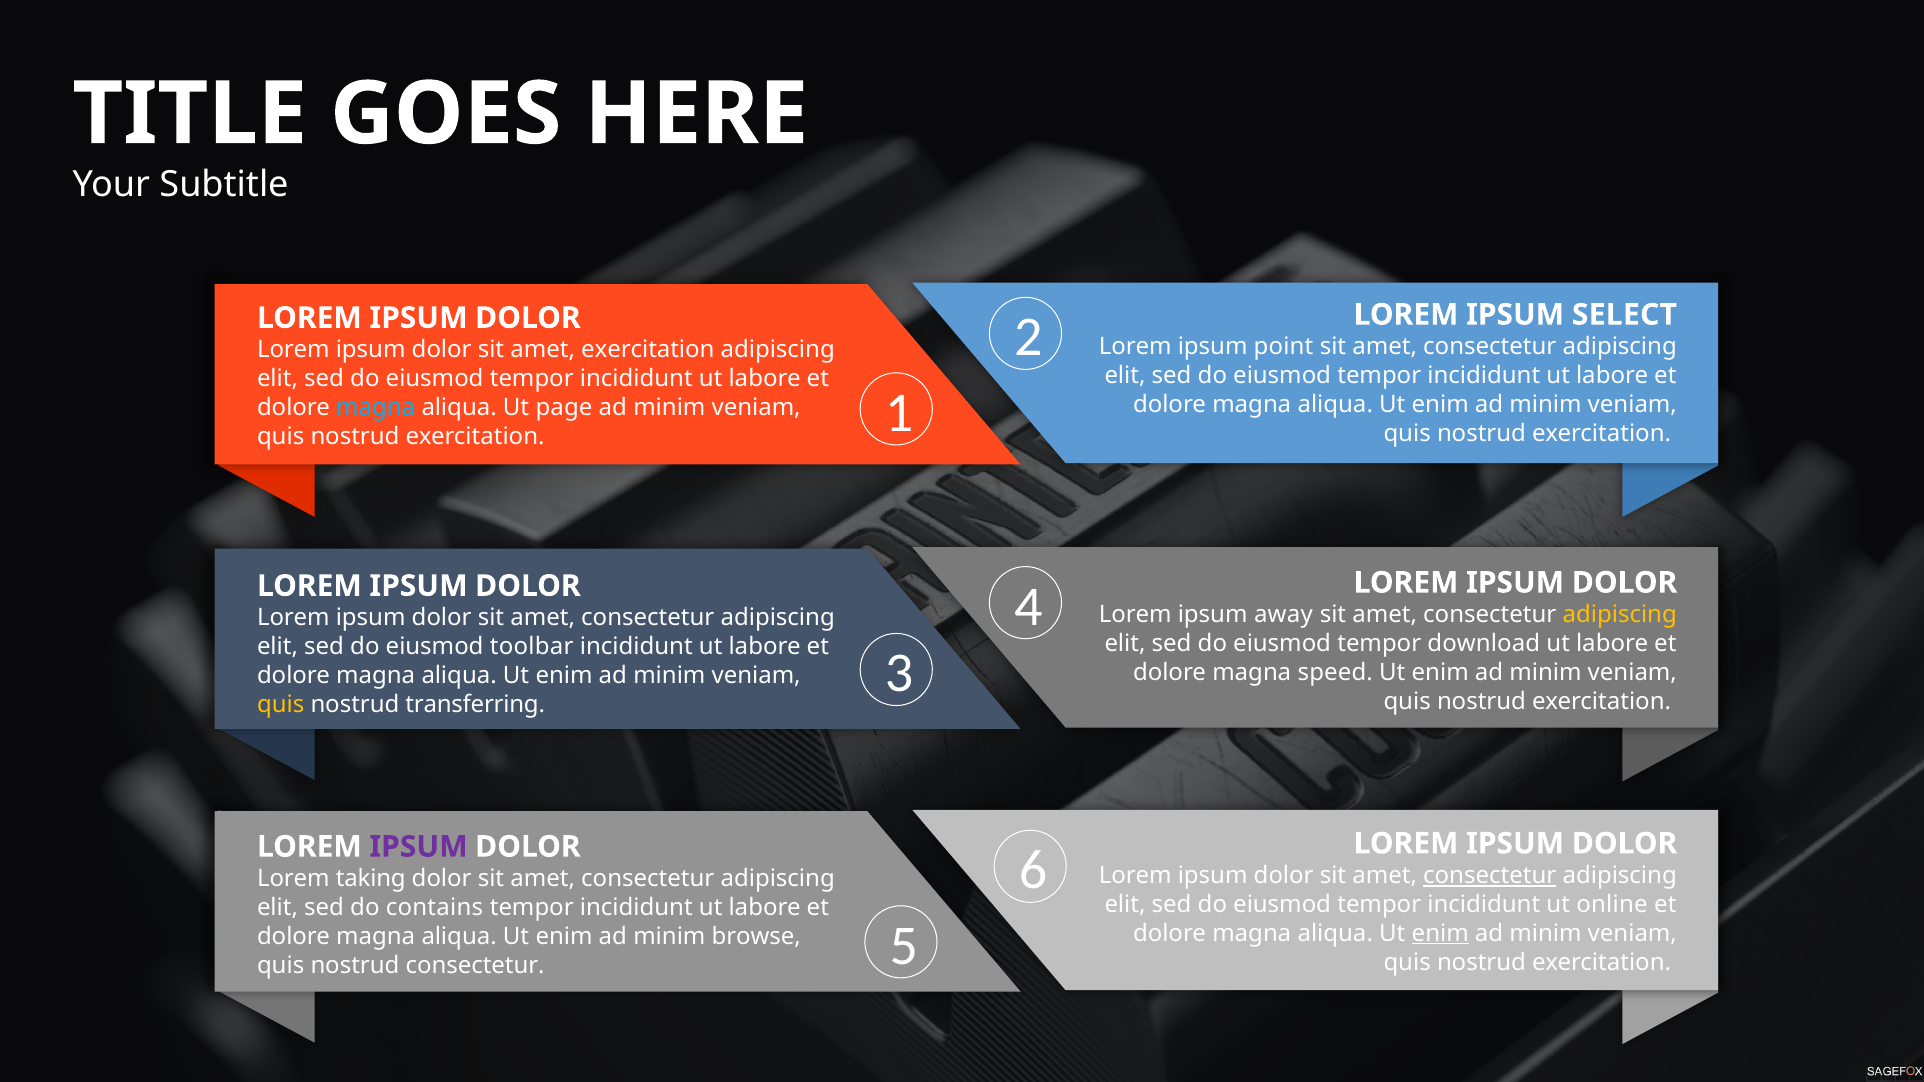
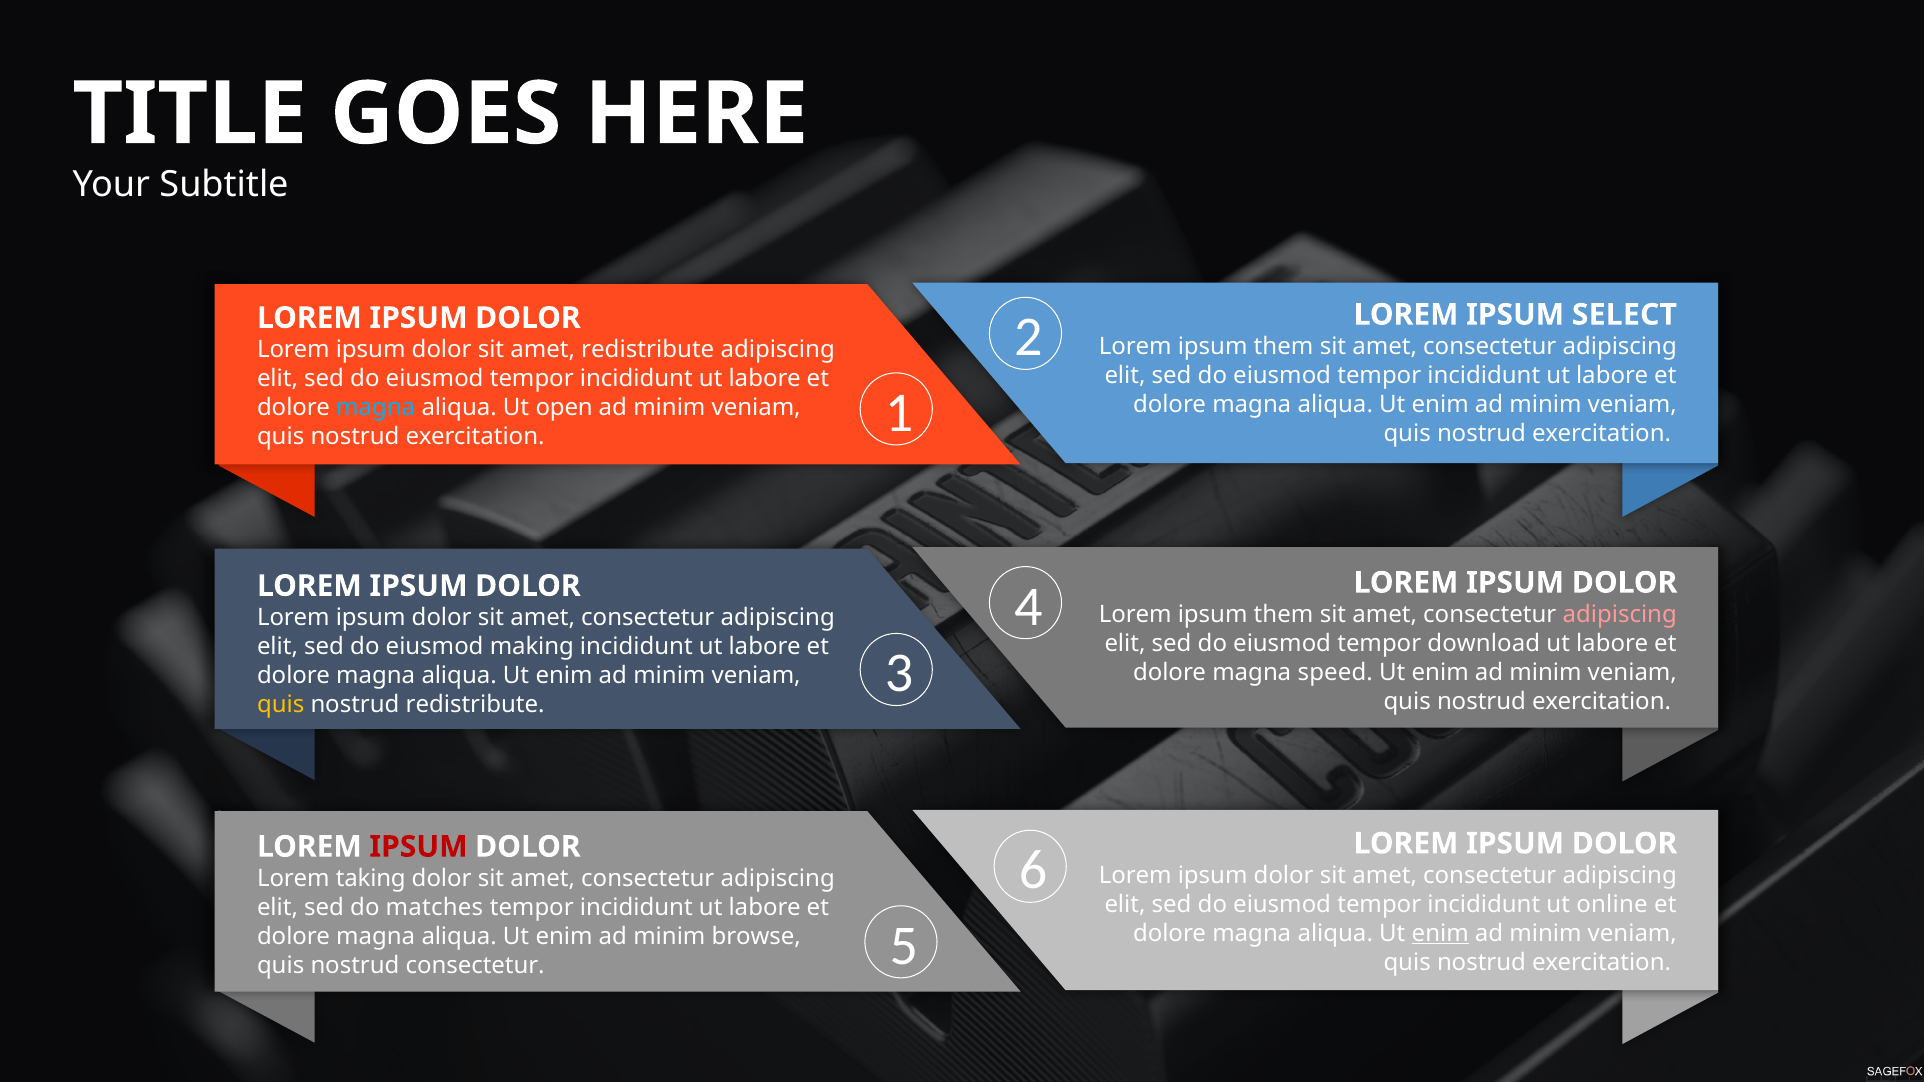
point at (1283, 347): point -> them
amet exercitation: exercitation -> redistribute
page: page -> open
away at (1283, 615): away -> them
adipiscing at (1620, 615) colour: yellow -> pink
toolbar: toolbar -> making
nostrud transferring: transferring -> redistribute
IPSUM at (418, 847) colour: purple -> red
consectetur at (1490, 876) underline: present -> none
contains: contains -> matches
